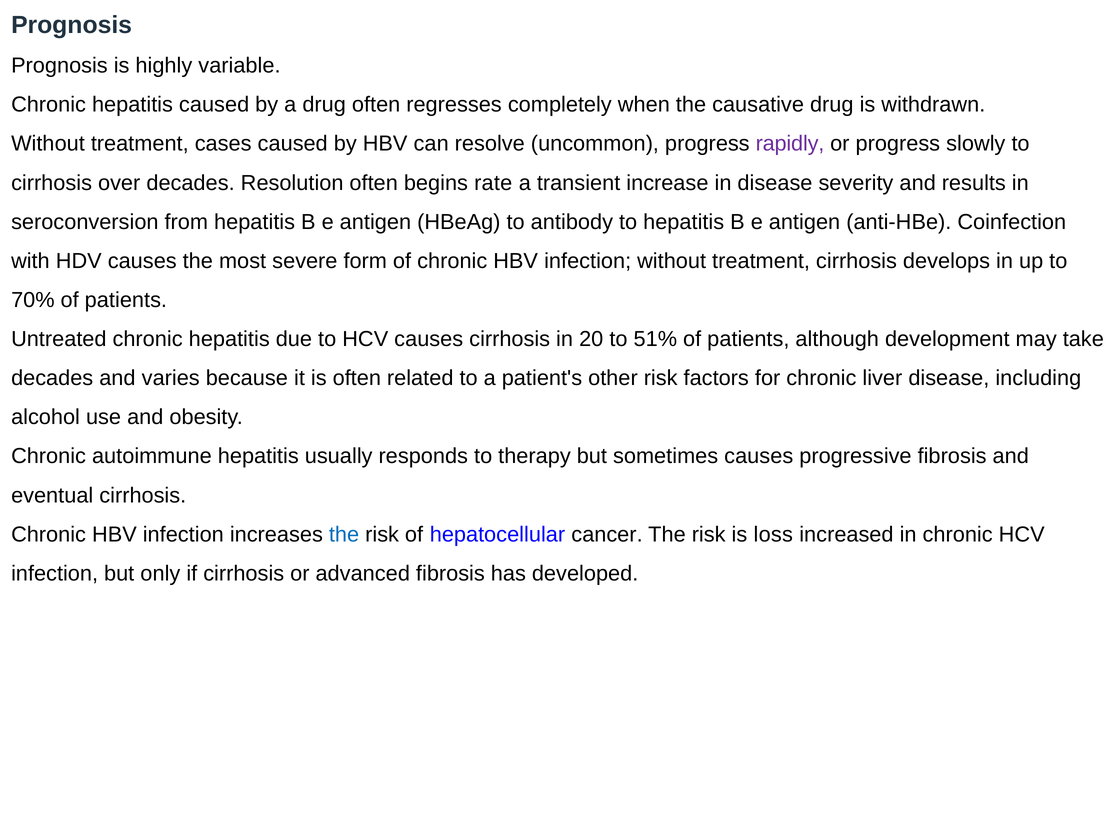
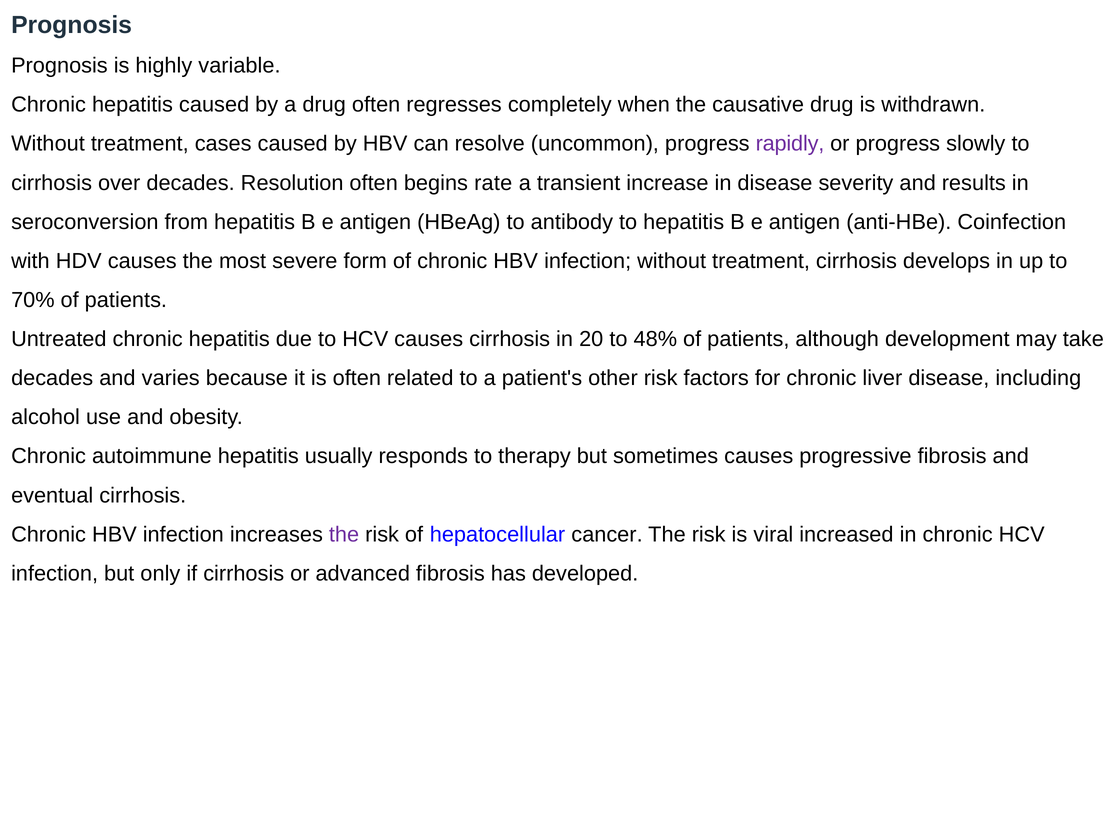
51%: 51% -> 48%
the at (344, 535) colour: blue -> purple
loss: loss -> viral
